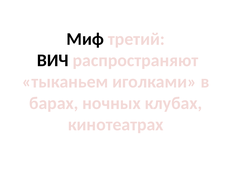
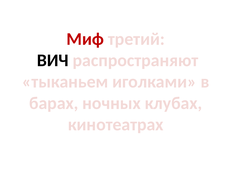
Миф colour: black -> red
